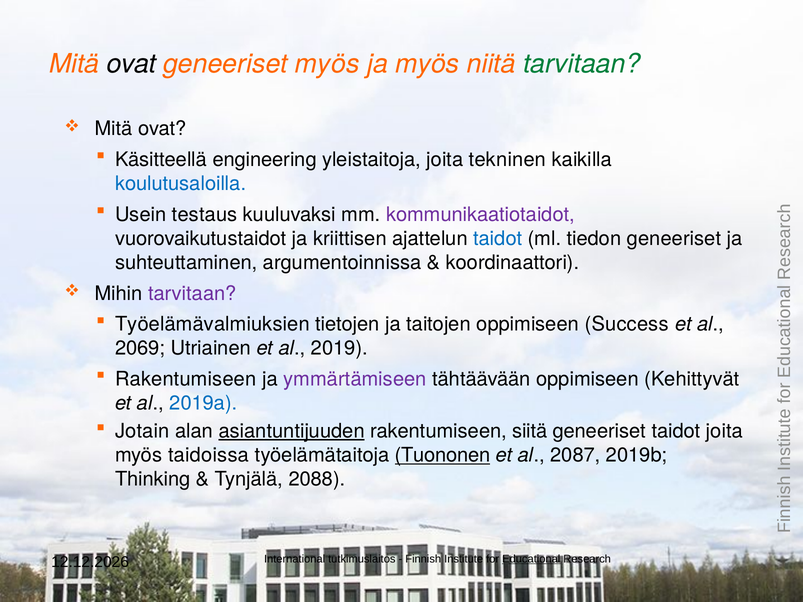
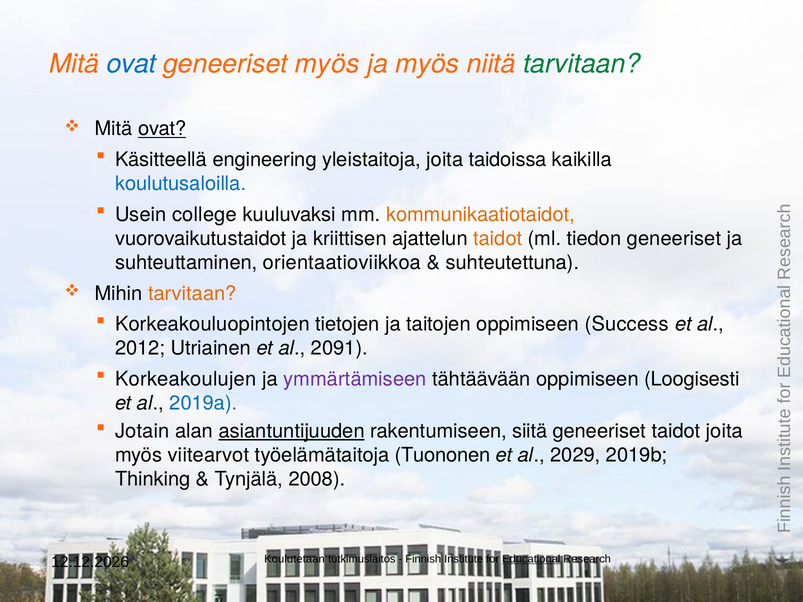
ovat at (131, 64) colour: black -> blue
ovat at (162, 129) underline: none -> present
tekninen: tekninen -> taidoissa
testaus: testaus -> college
kommunikaatiotaidot colour: purple -> orange
taidot at (498, 239) colour: blue -> orange
argumentoinnissa: argumentoinnissa -> orientaatioviikkoa
koordinaattori: koordinaattori -> suhteutettuna
tarvitaan at (192, 294) colour: purple -> orange
Työelämävalmiuksien: Työelämävalmiuksien -> Korkeakouluopintojen
2069: 2069 -> 2012
2019: 2019 -> 2091
Rakentumiseen at (186, 379): Rakentumiseen -> Korkeakoulujen
Kehittyvät: Kehittyvät -> Loogisesti
taidoissa: taidoissa -> viitearvot
Tuononen underline: present -> none
2087: 2087 -> 2029
2088: 2088 -> 2008
International: International -> Koulutetaan
